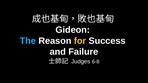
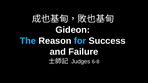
for colour: yellow -> light blue
